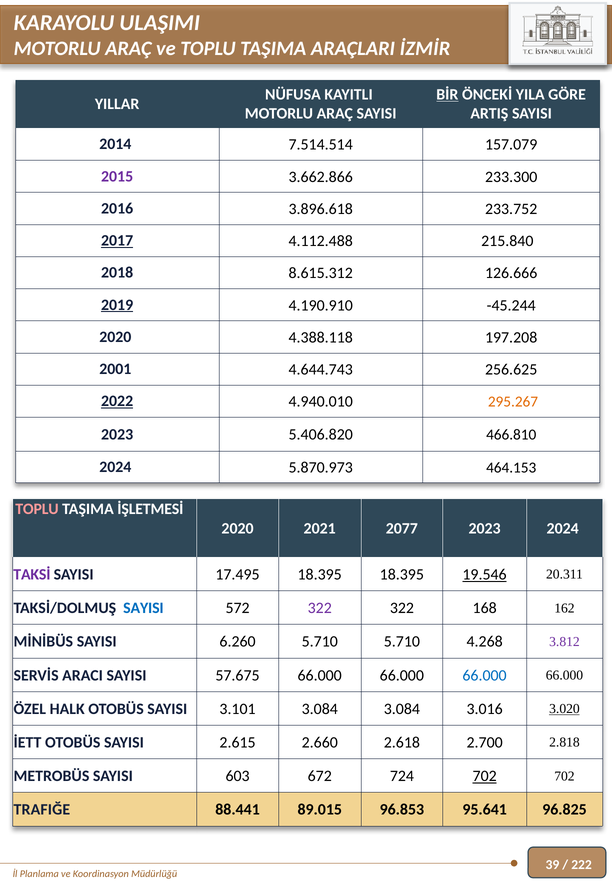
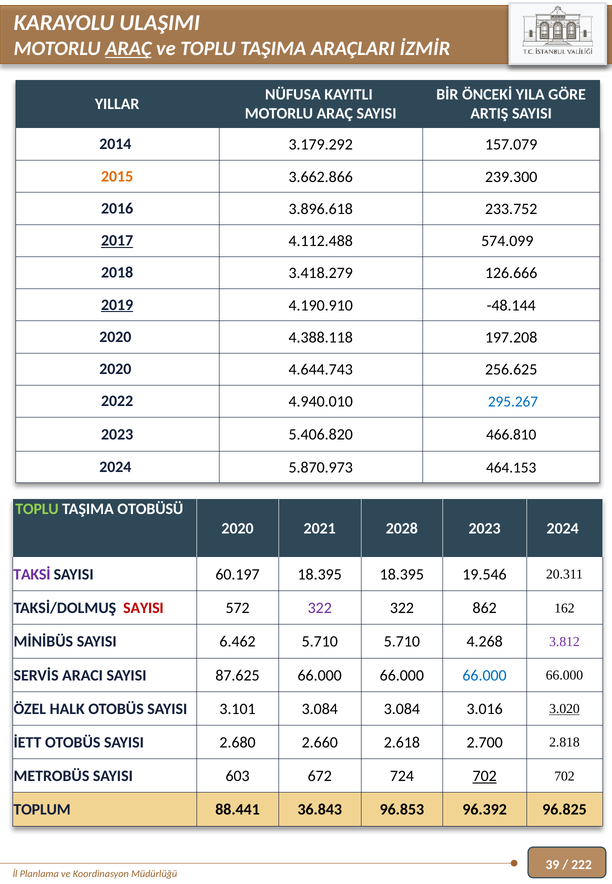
ARAÇ at (128, 49) underline: none -> present
BİR underline: present -> none
7.514.514: 7.514.514 -> 3.179.292
2015 colour: purple -> orange
233.300: 233.300 -> 239.300
215.840: 215.840 -> 574.099
8.615.312: 8.615.312 -> 3.418.279
-45.244: -45.244 -> -48.144
2001 at (115, 369): 2001 -> 2020
2022 underline: present -> none
295.267 colour: orange -> blue
TOPLU at (37, 509) colour: pink -> light green
İŞLETMESİ: İŞLETMESİ -> OTOBÜSÜ
2077: 2077 -> 2028
17.495: 17.495 -> 60.197
19.546 underline: present -> none
SAYISI at (143, 608) colour: blue -> red
168: 168 -> 862
6.260: 6.260 -> 6.462
57.675: 57.675 -> 87.625
2.615: 2.615 -> 2.680
TRAFIĞE: TRAFIĞE -> TOPLUM
89.015: 89.015 -> 36.843
95.641: 95.641 -> 96.392
